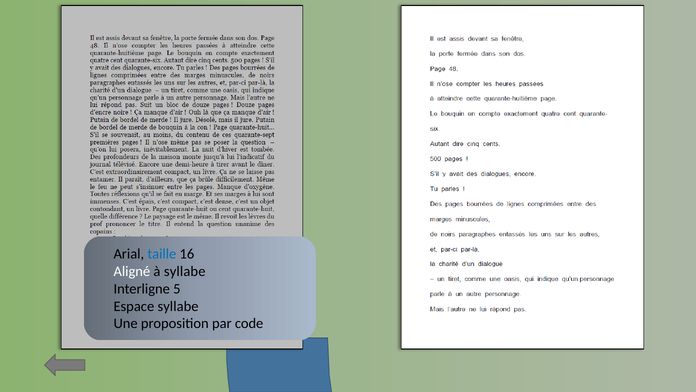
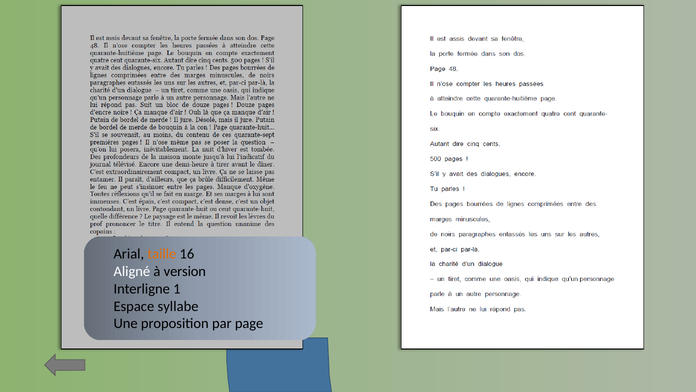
taille colour: blue -> orange
à syllabe: syllabe -> version
5: 5 -> 1
code: code -> page
